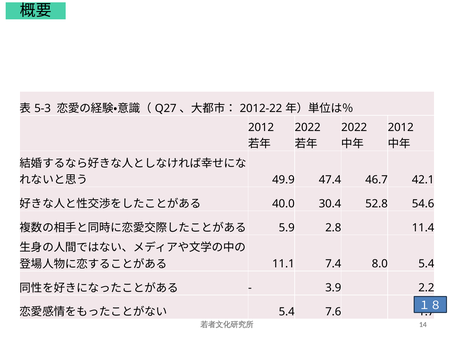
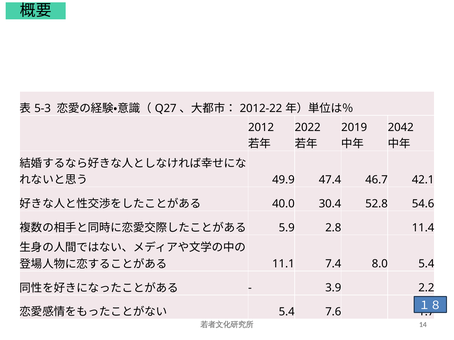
2022 at (354, 128): 2022 -> 2019
2012 at (401, 128): 2012 -> 2042
